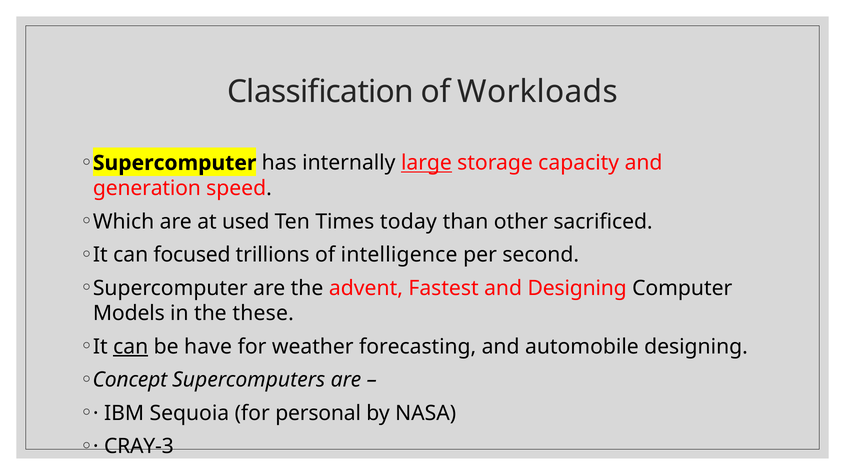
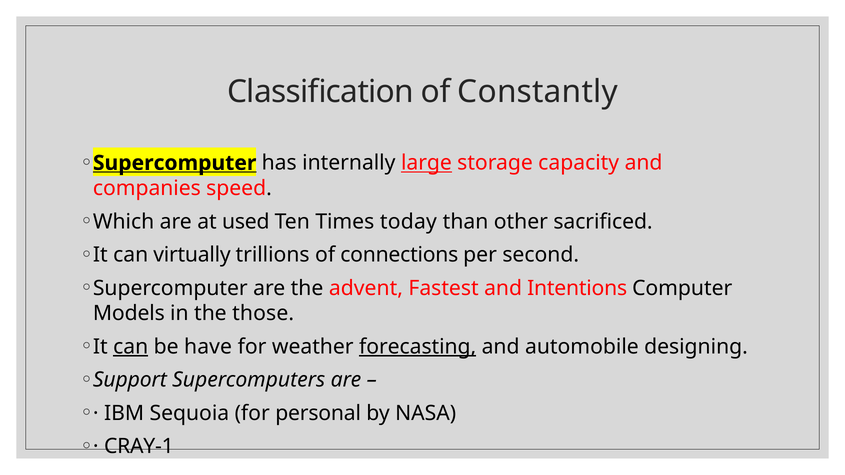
Workloads: Workloads -> Constantly
Supercomputer at (175, 163) underline: none -> present
generation: generation -> companies
focused: focused -> virtually
intelligence: intelligence -> connections
and Designing: Designing -> Intentions
these: these -> those
forecasting underline: none -> present
Concept: Concept -> Support
CRAY-3: CRAY-3 -> CRAY-1
